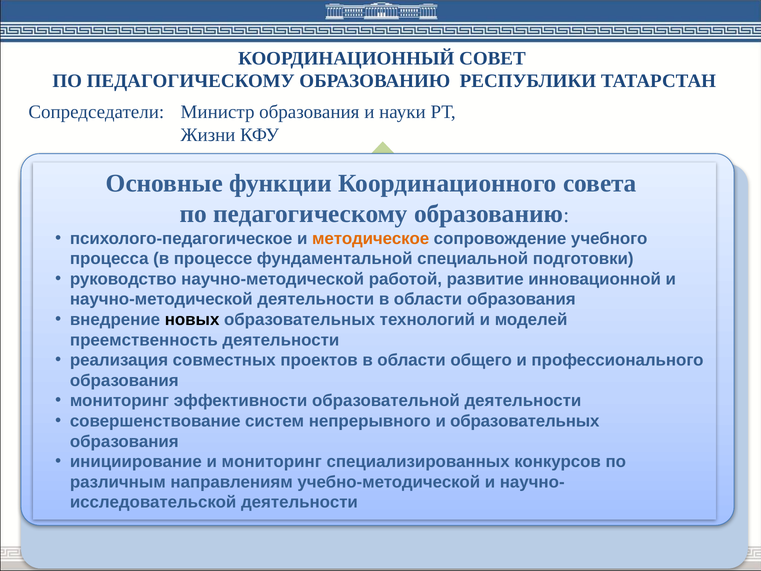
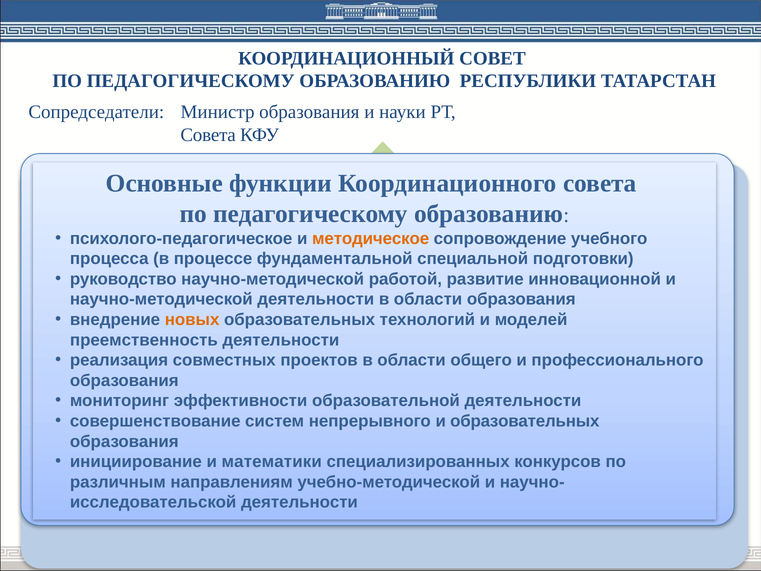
Жизни at (208, 135): Жизни -> Совета
новых colour: black -> orange
и мониторинг: мониторинг -> математики
